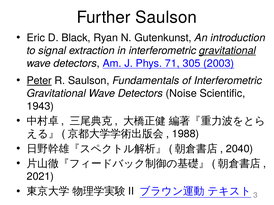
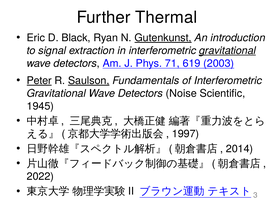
Further Saulson: Saulson -> Thermal
Gutenkunst underline: none -> present
305: 305 -> 619
Saulson at (89, 81) underline: none -> present
1943: 1943 -> 1945
1988: 1988 -> 1997
2040: 2040 -> 2014
2021: 2021 -> 2022
